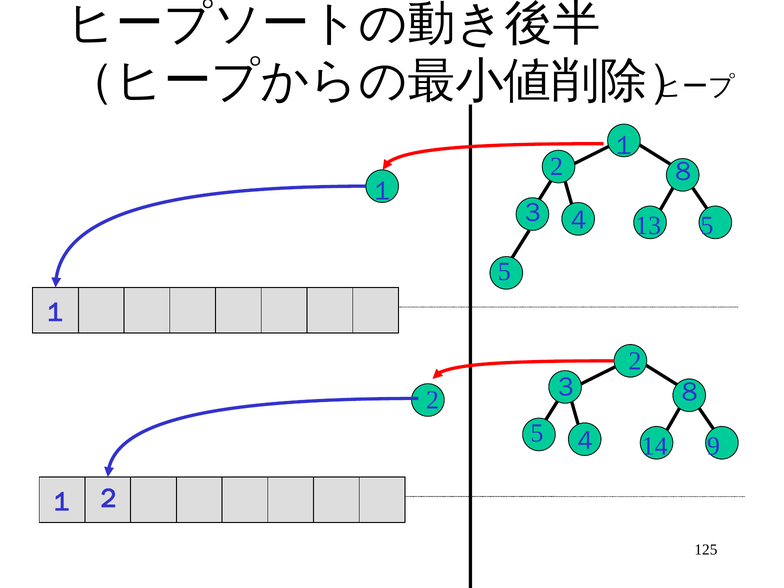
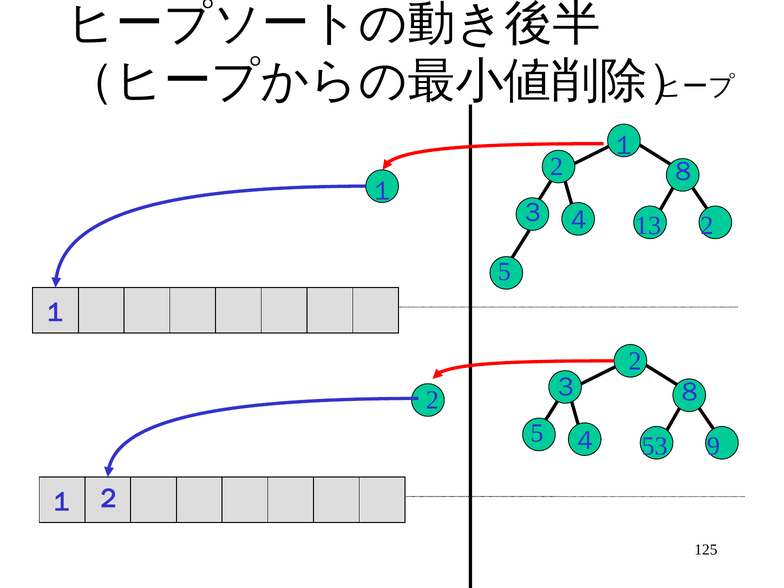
13 5: 5 -> 2
14: 14 -> 53
